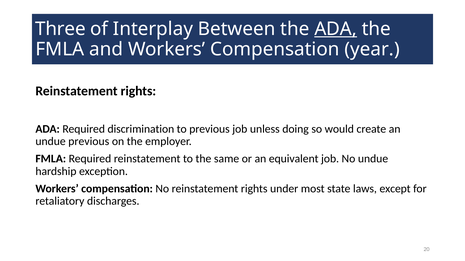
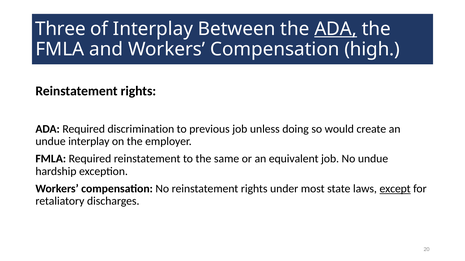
year: year -> high
undue previous: previous -> interplay
except underline: none -> present
